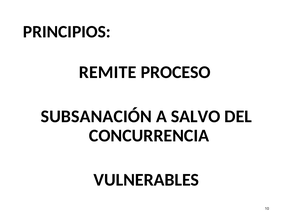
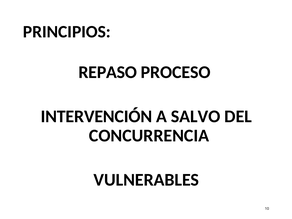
REMITE: REMITE -> REPASO
SUBSANACIÓN: SUBSANACIÓN -> INTERVENCIÓN
